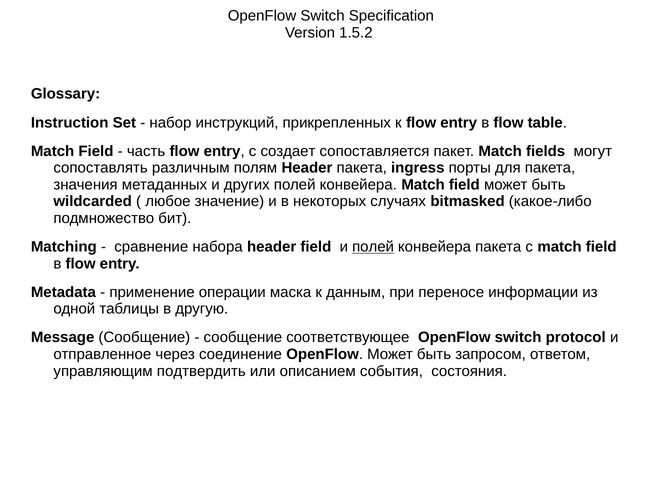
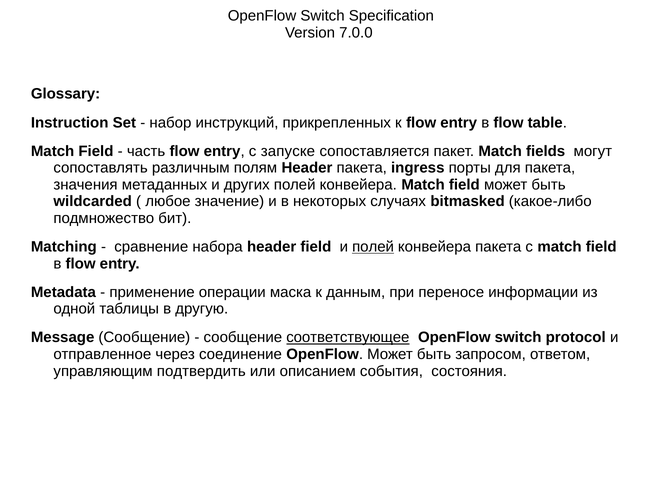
1.5.2: 1.5.2 -> 7.0.0
создает: создает -> запуске
соответствующее underline: none -> present
